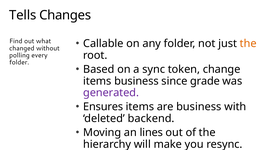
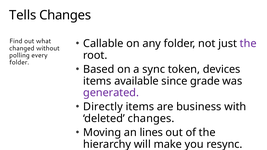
the at (248, 44) colour: orange -> purple
change: change -> devices
items business: business -> available
Ensures: Ensures -> Directly
deleted backend: backend -> changes
